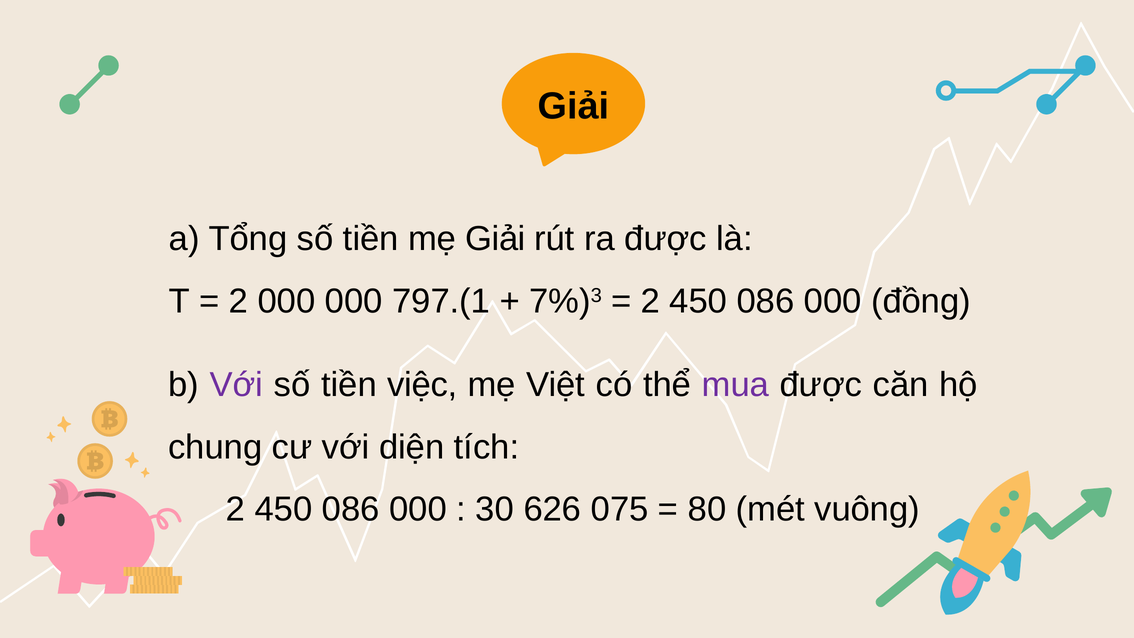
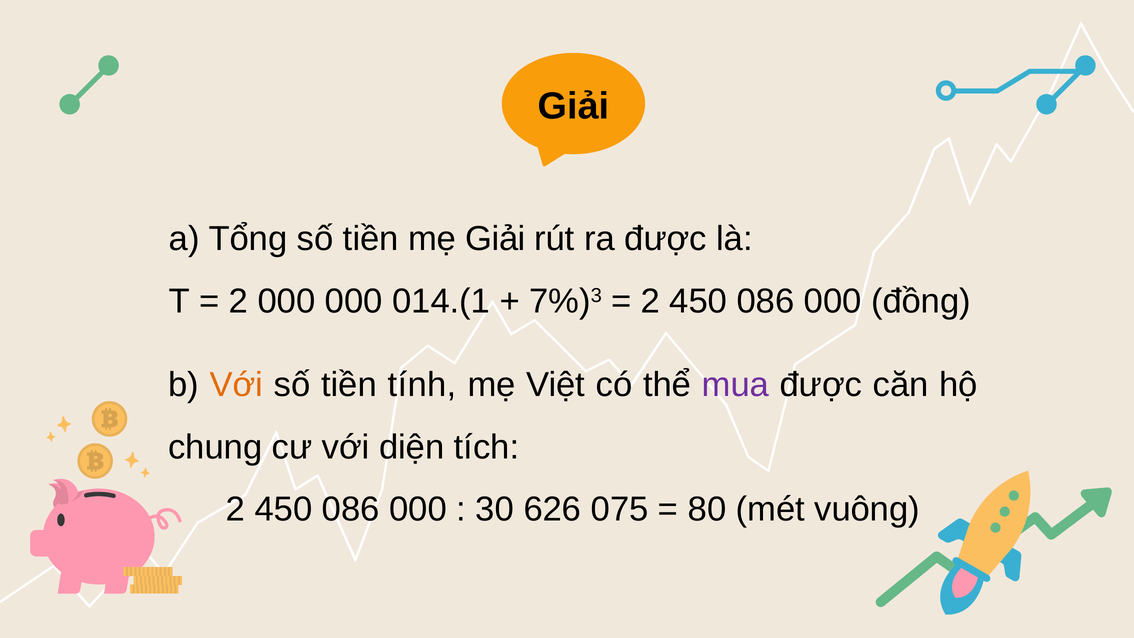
797.(1: 797.(1 -> 014.(1
Với at (236, 385) colour: purple -> orange
việc: việc -> tính
